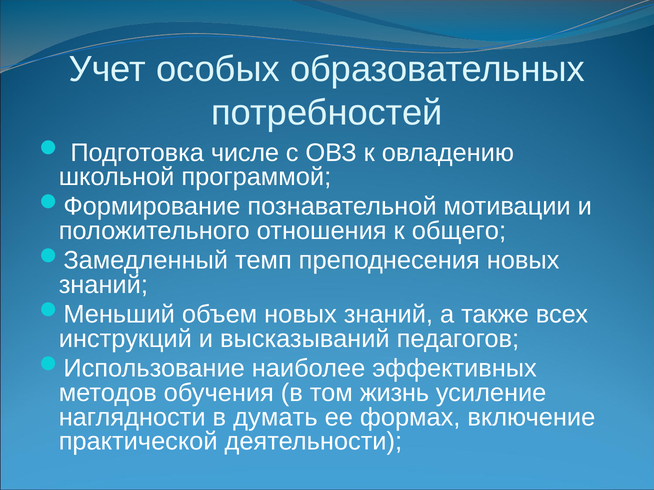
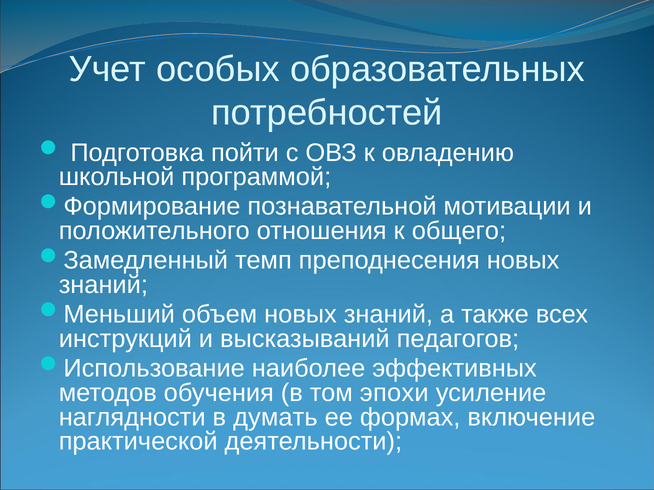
числе: числе -> пойти
жизнь: жизнь -> эпохи
